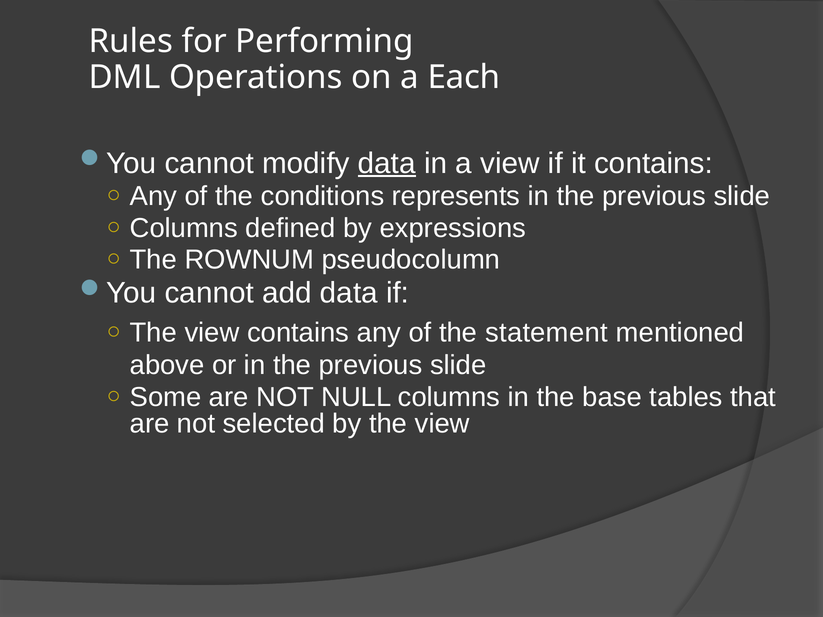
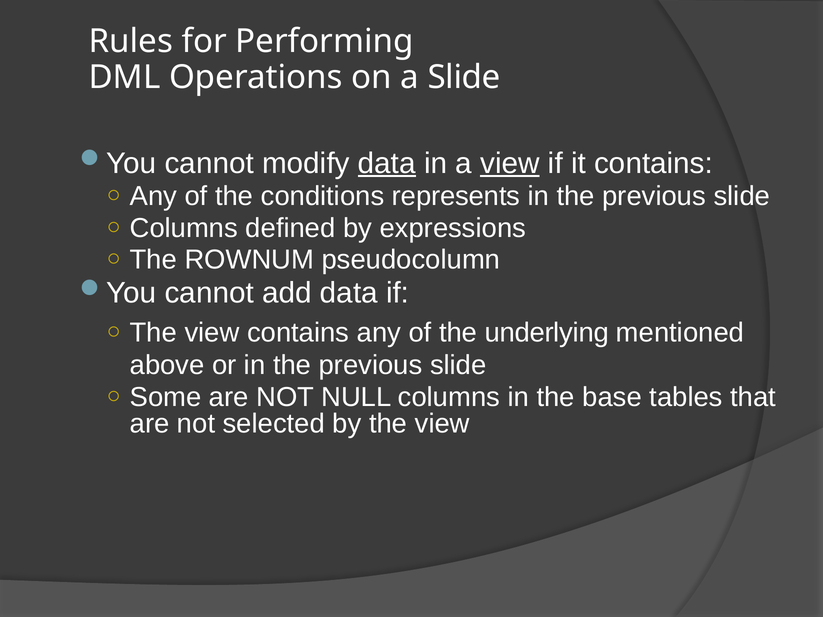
a Each: Each -> Slide
view at (510, 163) underline: none -> present
statement: statement -> underlying
